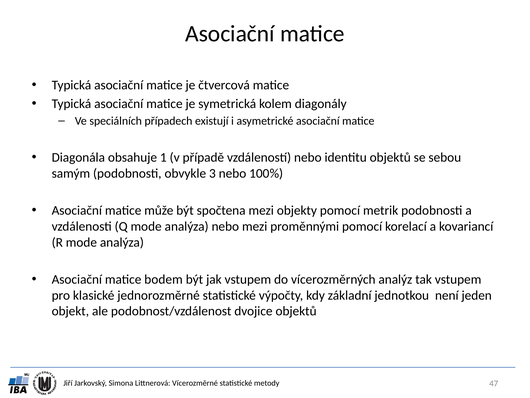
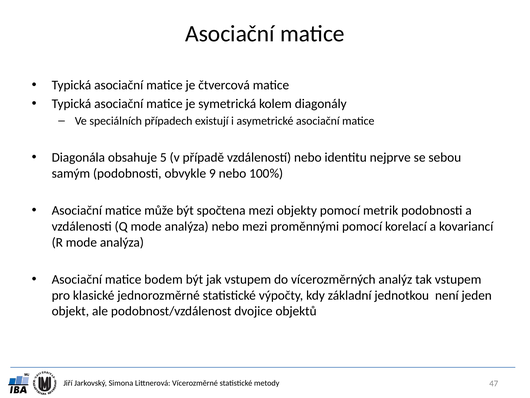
1: 1 -> 5
identitu objektů: objektů -> nejprve
3: 3 -> 9
